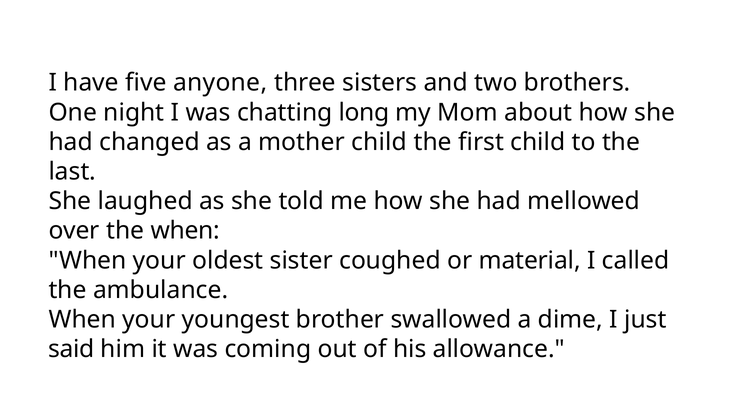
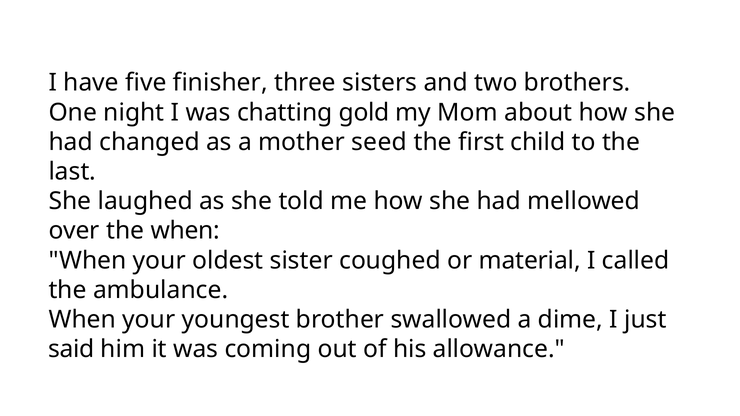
anyone: anyone -> finisher
long: long -> gold
mother child: child -> seed
